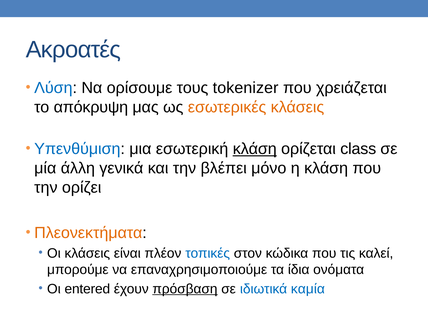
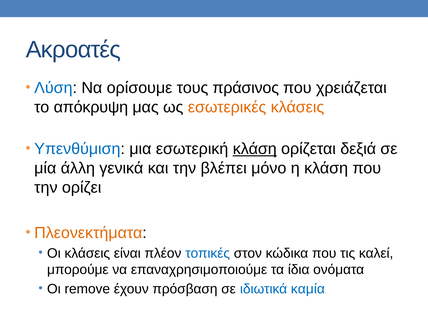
tokenizer: tokenizer -> πράσινος
class: class -> δεξιά
entered: entered -> remove
πρόσβαση underline: present -> none
